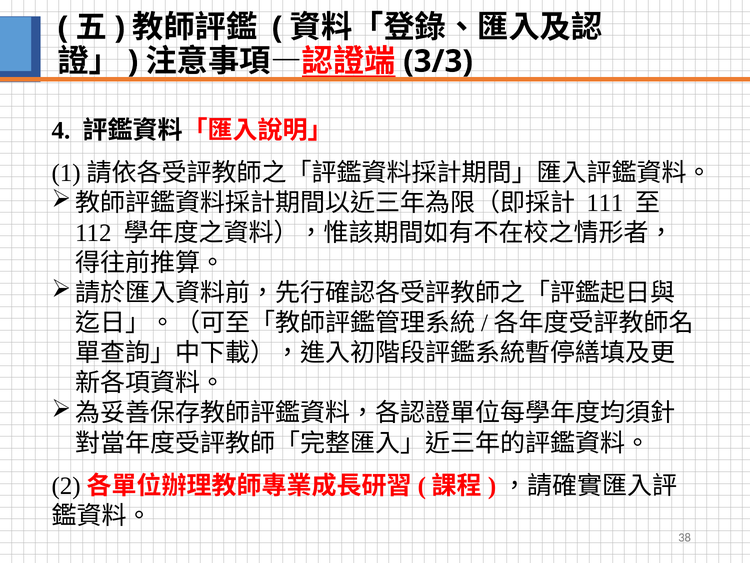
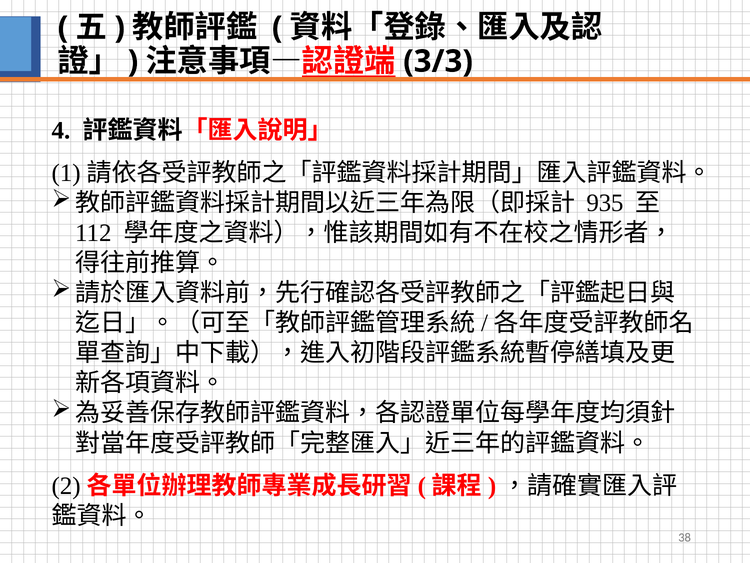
111: 111 -> 935
